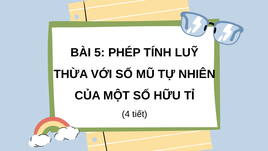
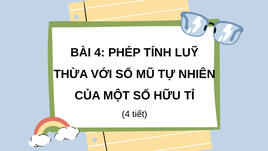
BÀI 5: 5 -> 4
